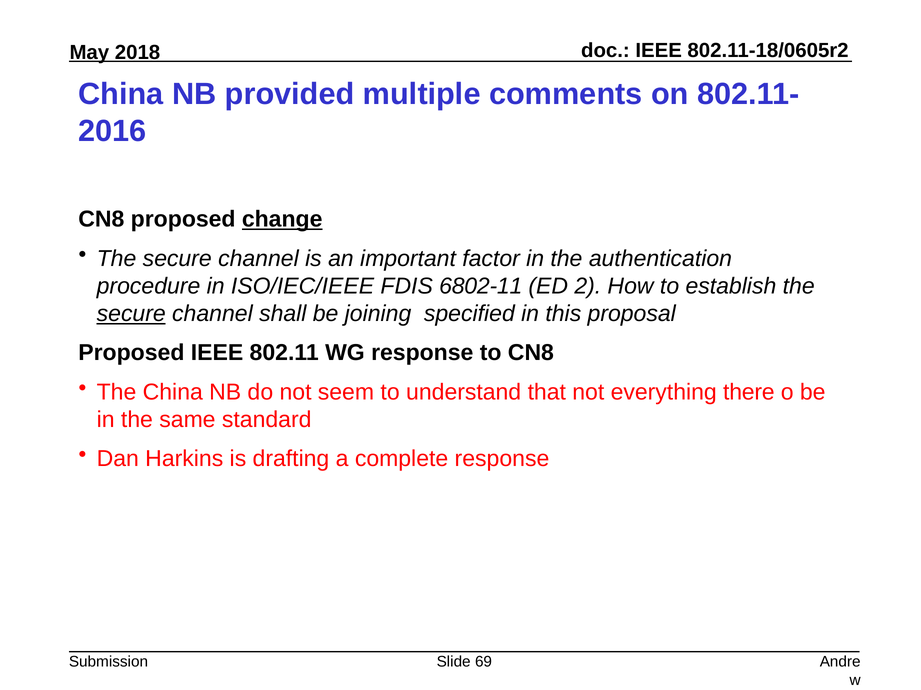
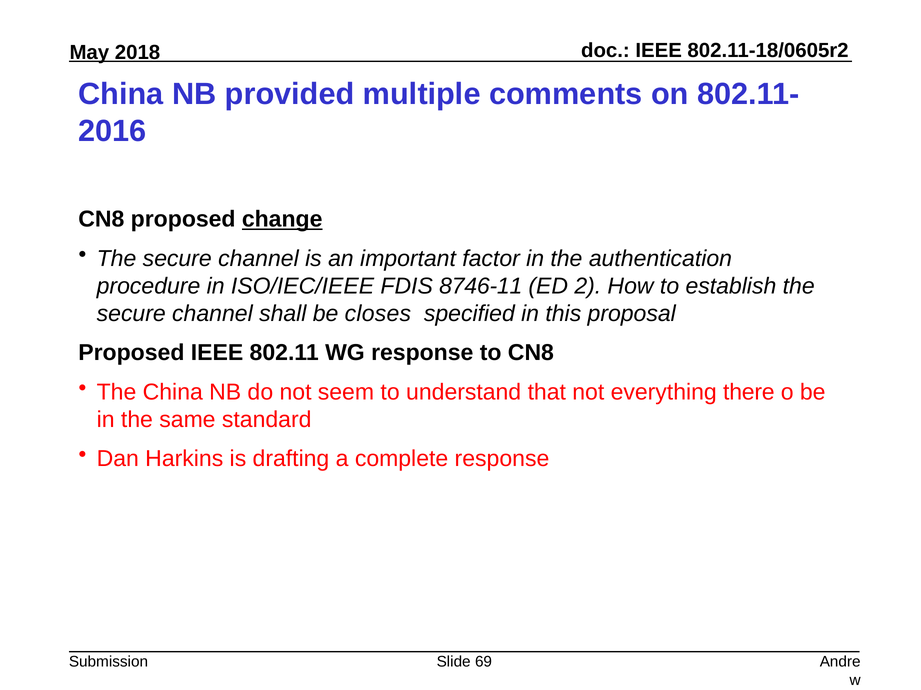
6802-11: 6802-11 -> 8746-11
secure at (131, 314) underline: present -> none
joining: joining -> closes
